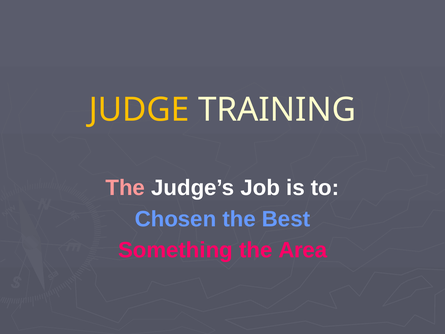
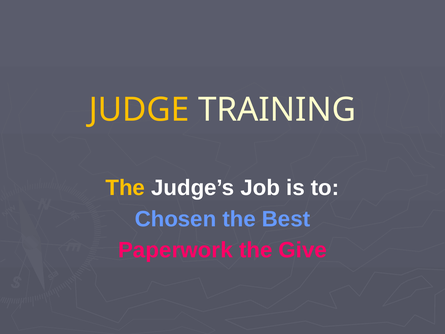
The at (125, 188) colour: pink -> yellow
Something: Something -> Paperwork
Area: Area -> Give
